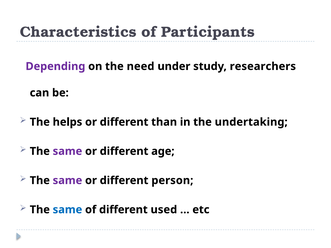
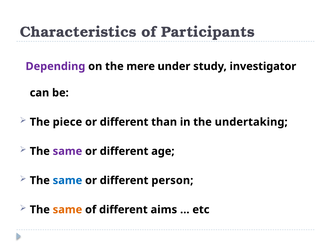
need: need -> mere
researchers: researchers -> investigator
helps: helps -> piece
same at (67, 181) colour: purple -> blue
same at (67, 210) colour: blue -> orange
used: used -> aims
